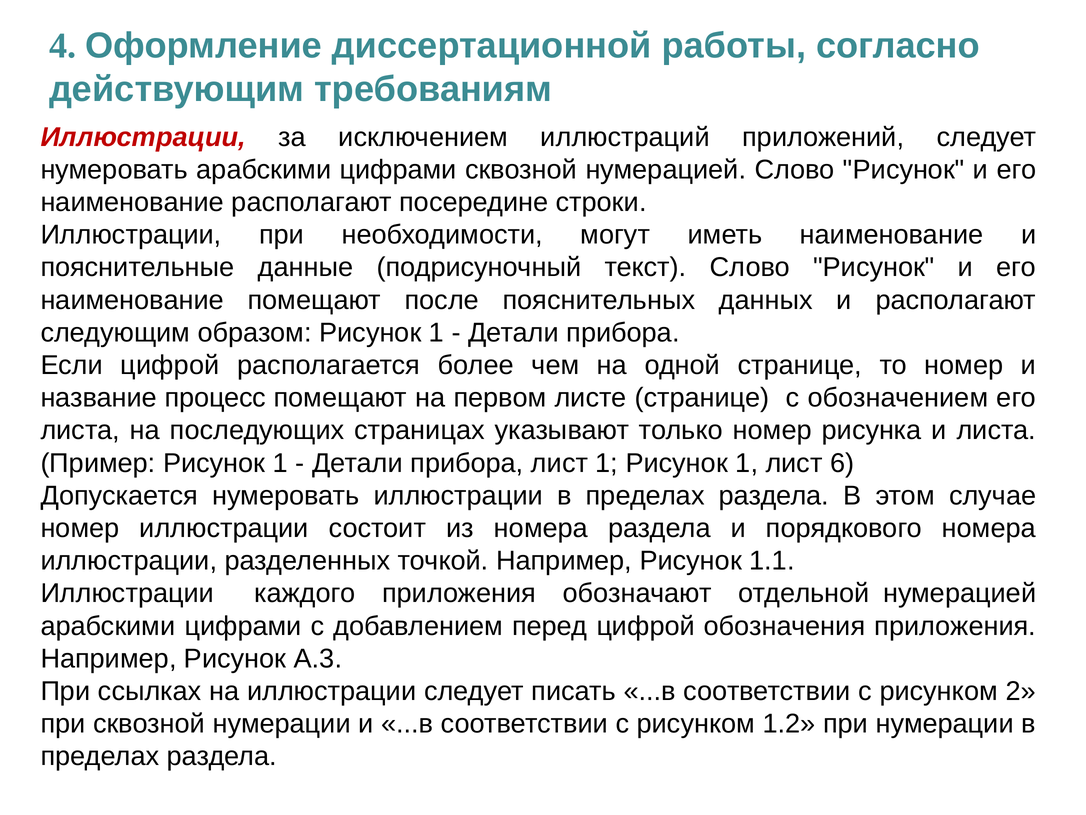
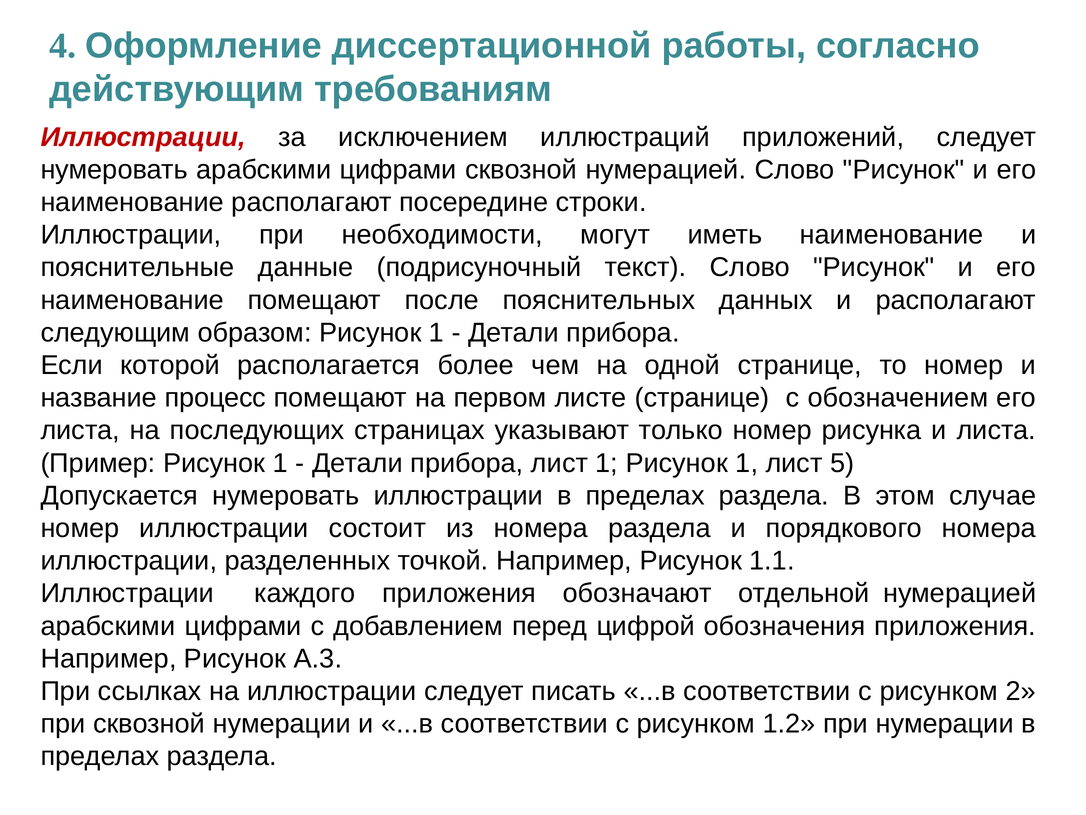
Если цифрой: цифрой -> которой
6: 6 -> 5
